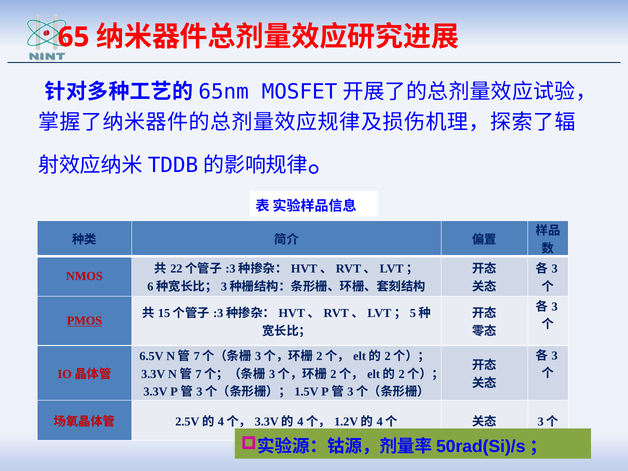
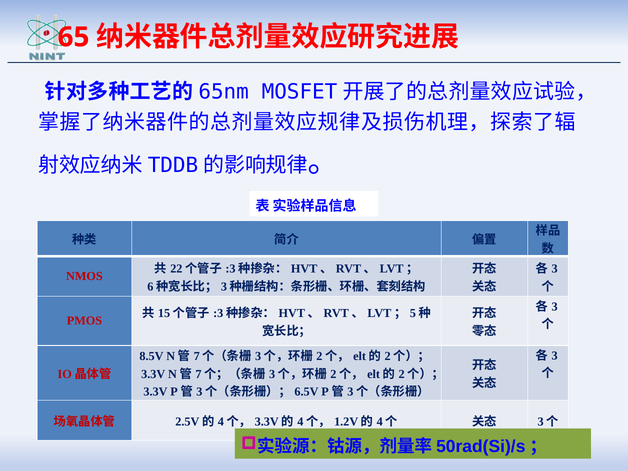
PMOS underline: present -> none
6.5V: 6.5V -> 8.5V
1.5V: 1.5V -> 6.5V
